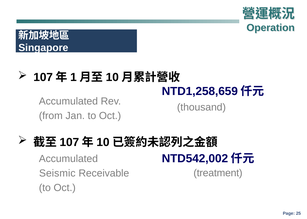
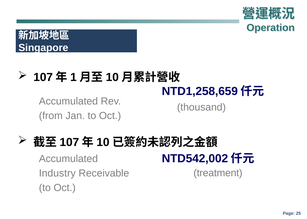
Seismic: Seismic -> Industry
